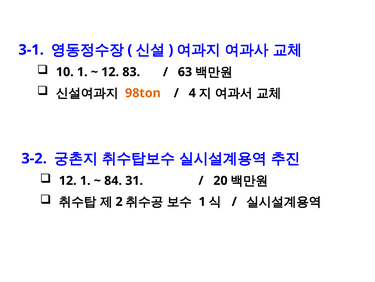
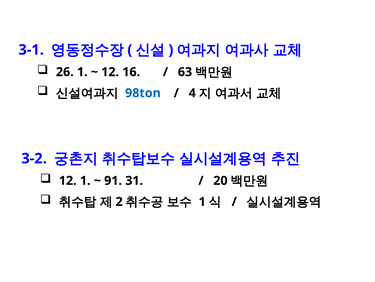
10: 10 -> 26
83: 83 -> 16
98ton colour: orange -> blue
84: 84 -> 91
